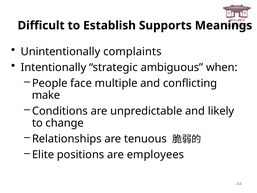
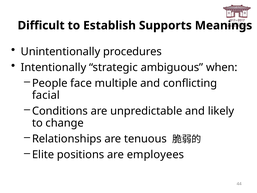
complaints: complaints -> procedures
make: make -> facial
